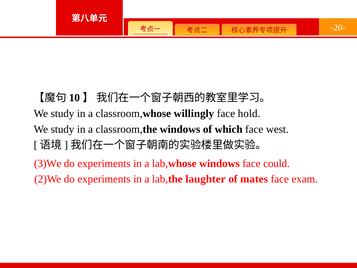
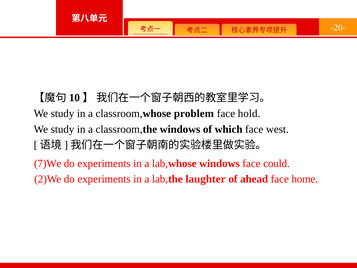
willingly: willingly -> problem
3)We: 3)We -> 7)We
mates: mates -> ahead
exam: exam -> home
